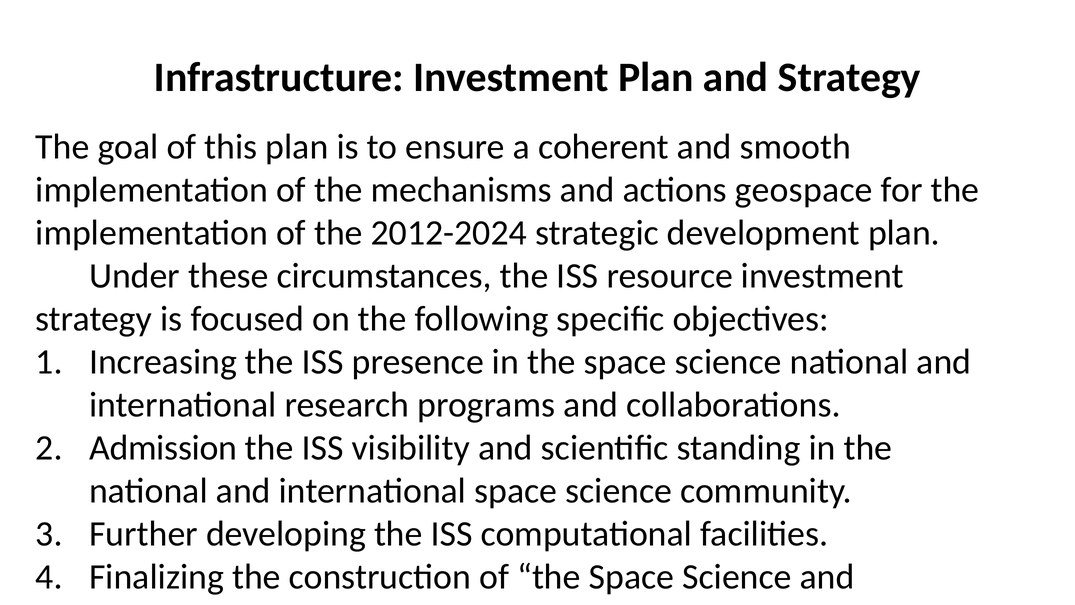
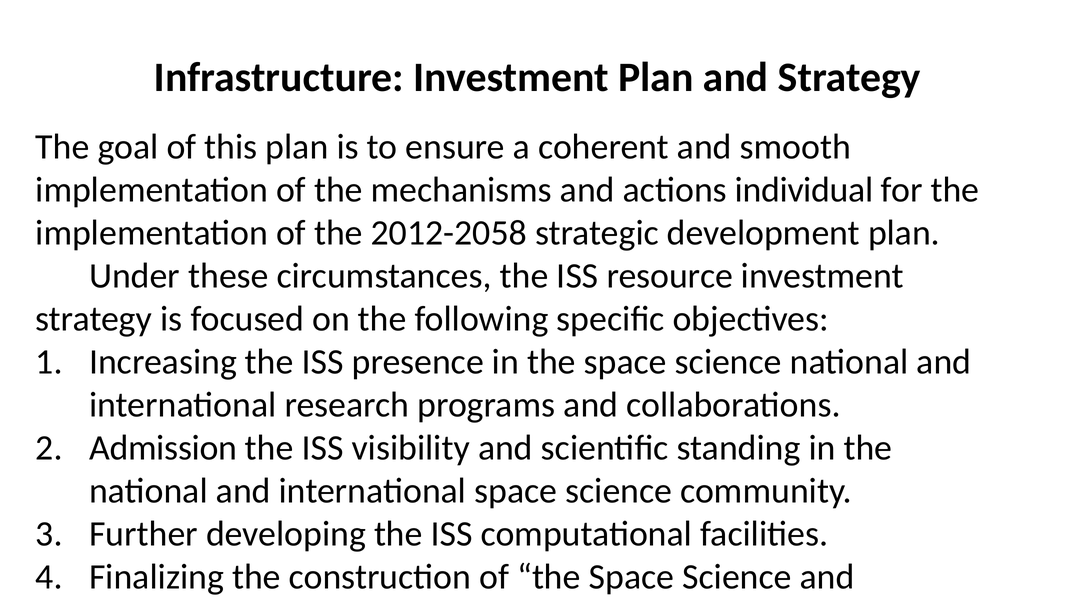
geospace: geospace -> individual
2012-2024: 2012-2024 -> 2012-2058
